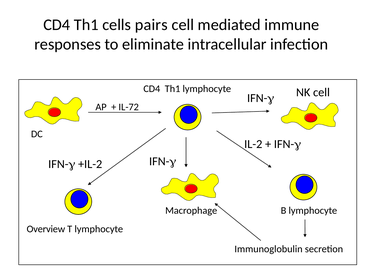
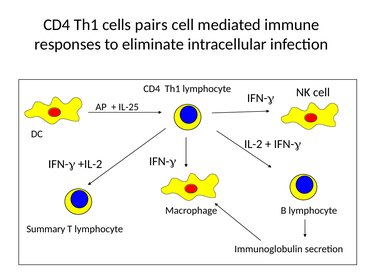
IL-72: IL-72 -> IL-25
Overview: Overview -> Summary
